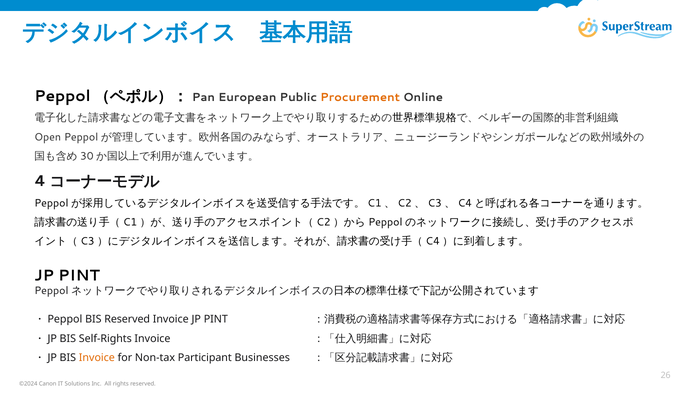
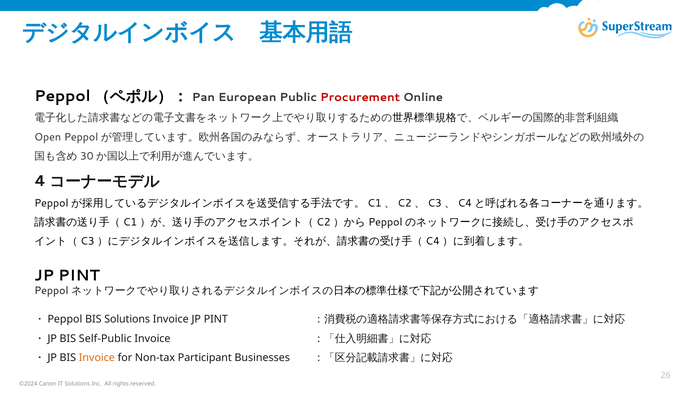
Procurement colour: orange -> red
BIS Reserved: Reserved -> Solutions
Self-Rights: Self-Rights -> Self-Public
